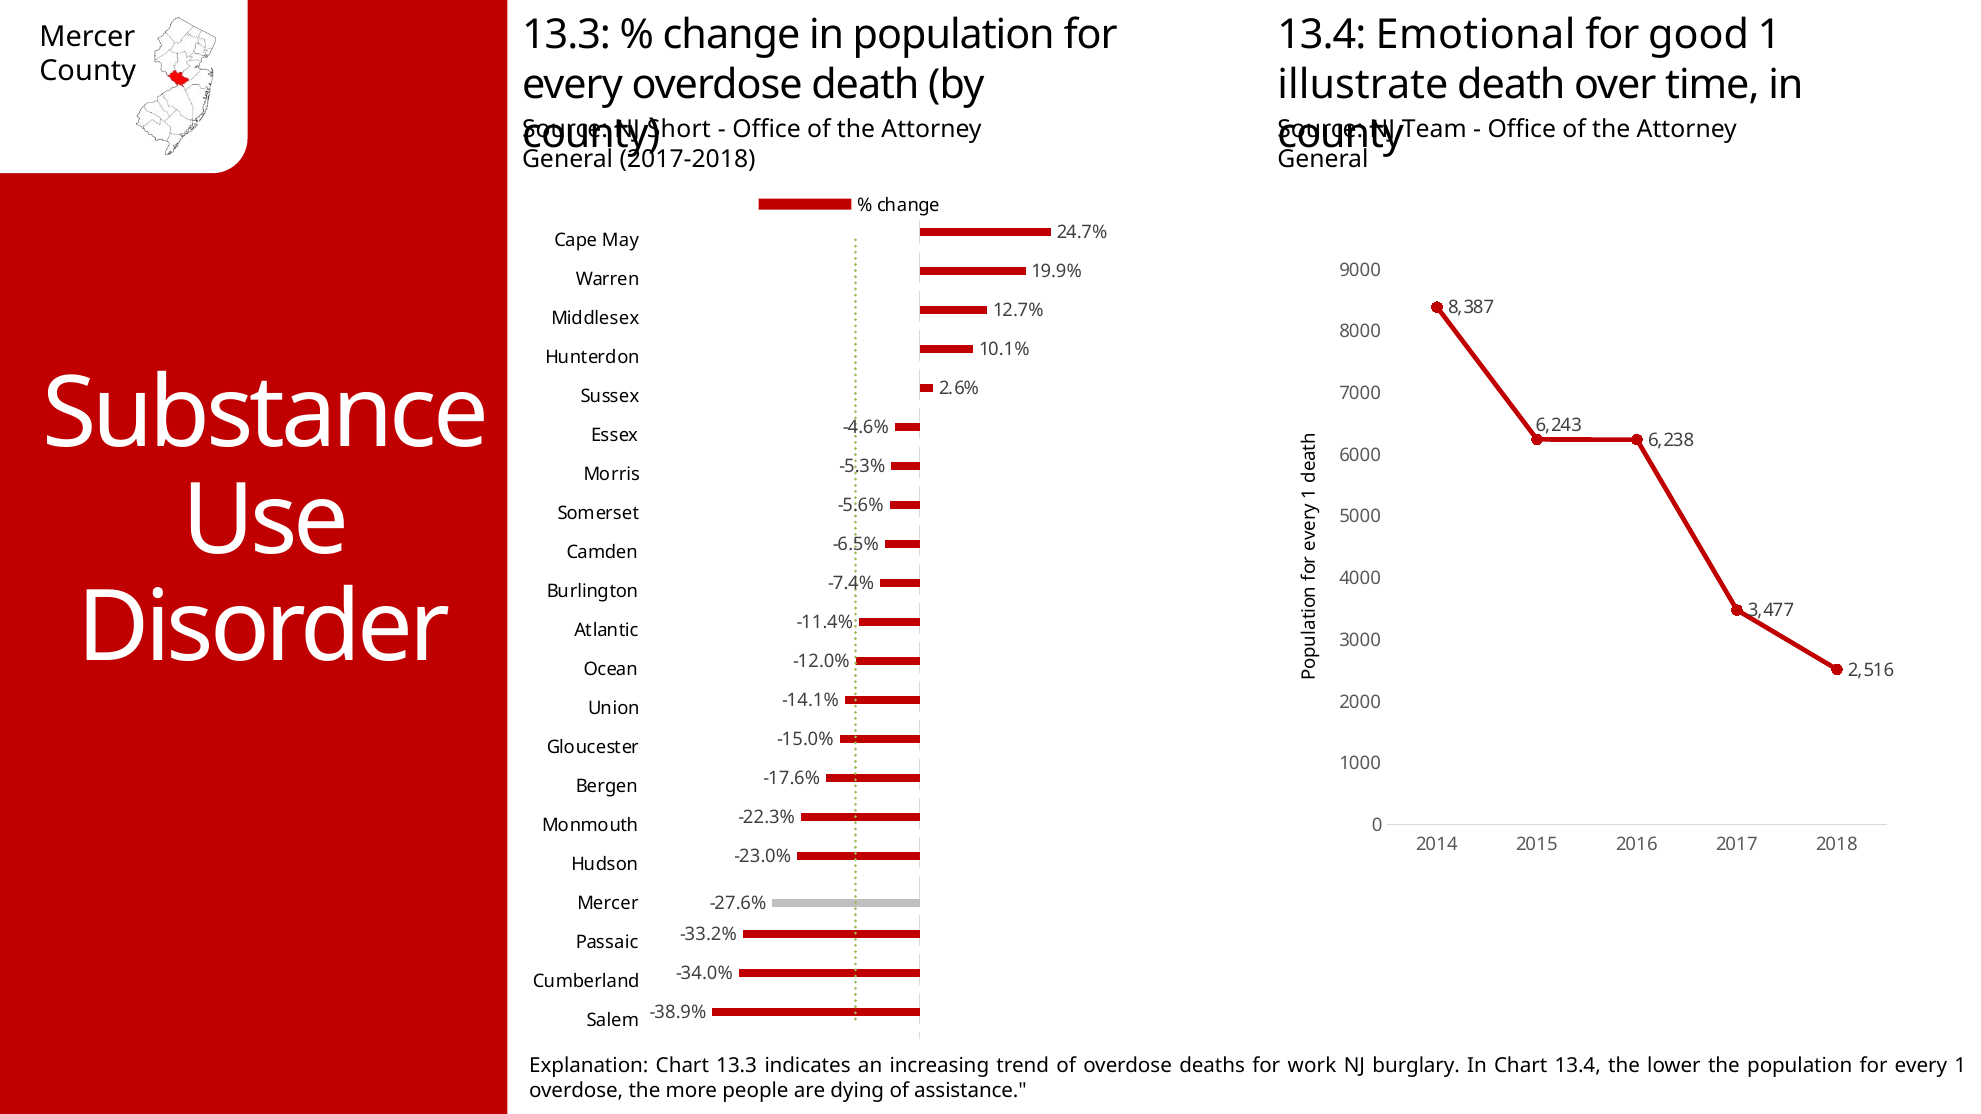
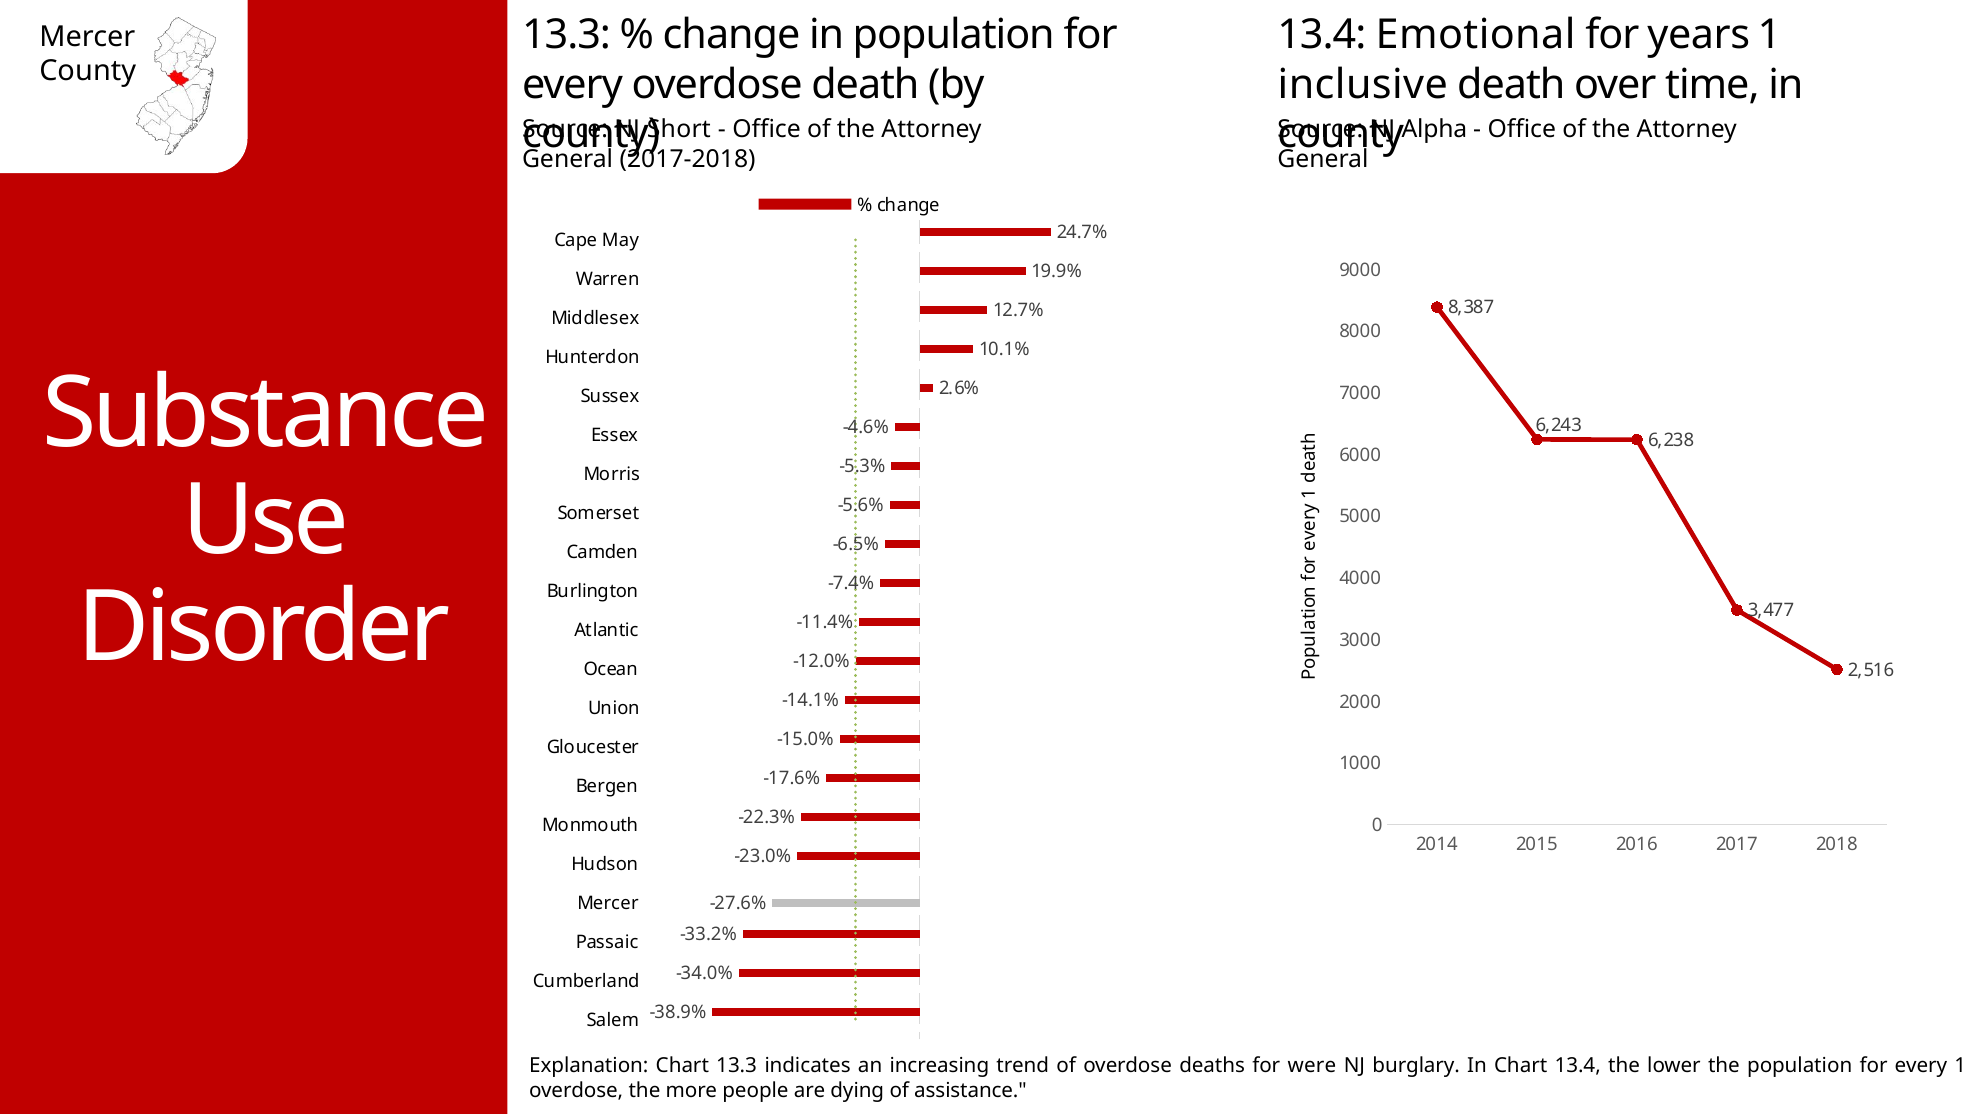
good: good -> years
illustrate: illustrate -> inclusive
Team: Team -> Alpha
work: work -> were
